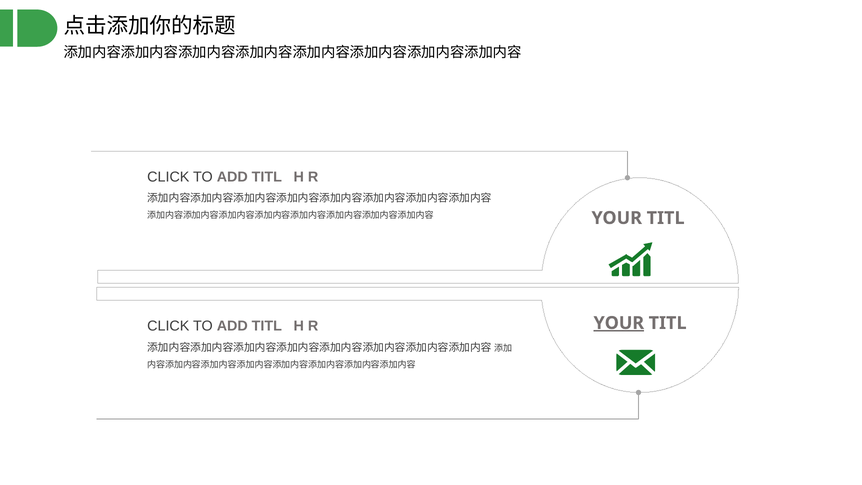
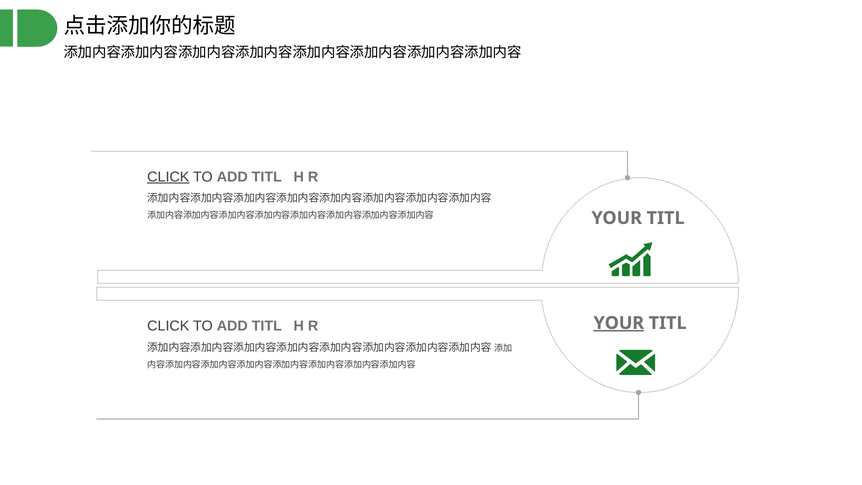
CLICK at (168, 177) underline: none -> present
